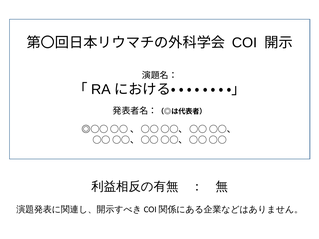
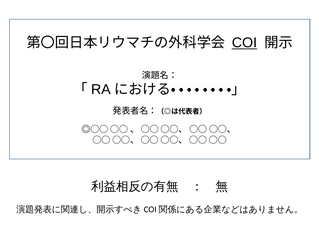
COI underline: none -> present
